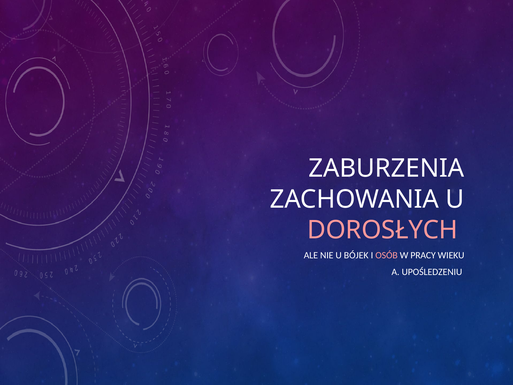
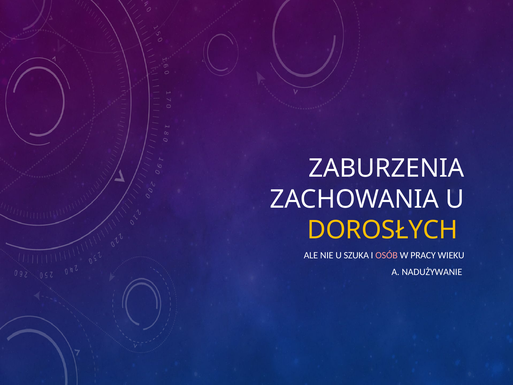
DOROSŁYCH colour: pink -> yellow
BÓJEK: BÓJEK -> SZUKA
UPOŚLEDZENIU: UPOŚLEDZENIU -> NADUŻYWANIE
